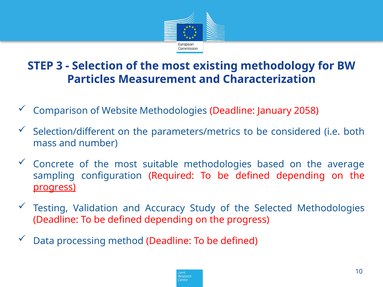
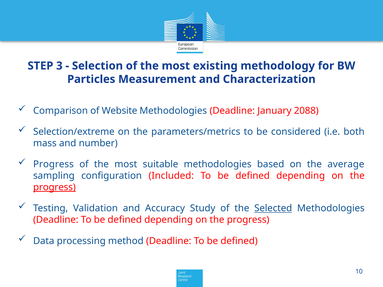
2058: 2058 -> 2088
Selection/different: Selection/different -> Selection/extreme
Concrete at (53, 164): Concrete -> Progress
Required: Required -> Included
Selected underline: none -> present
